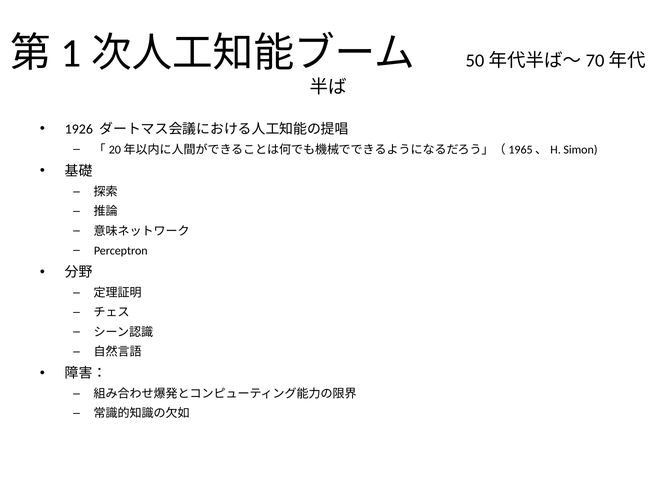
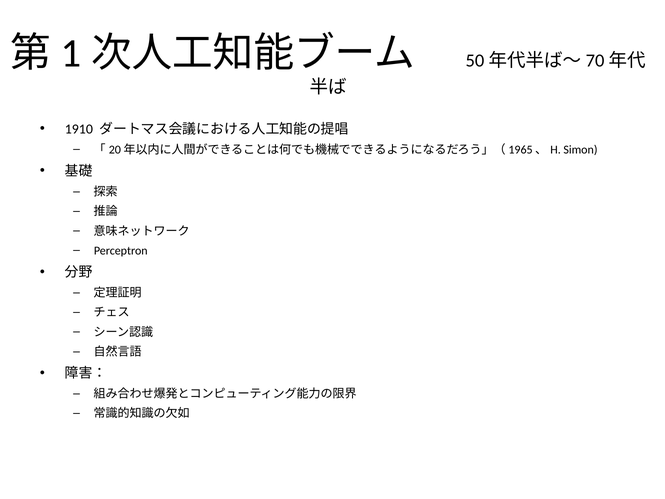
1926: 1926 -> 1910
